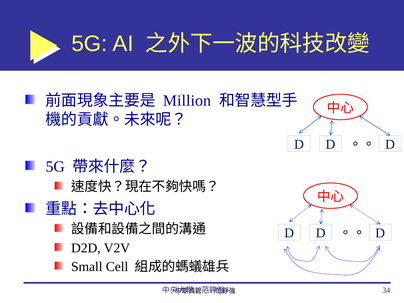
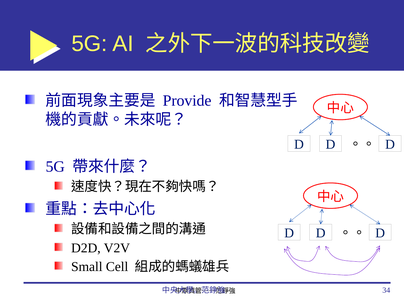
Million: Million -> Provide
